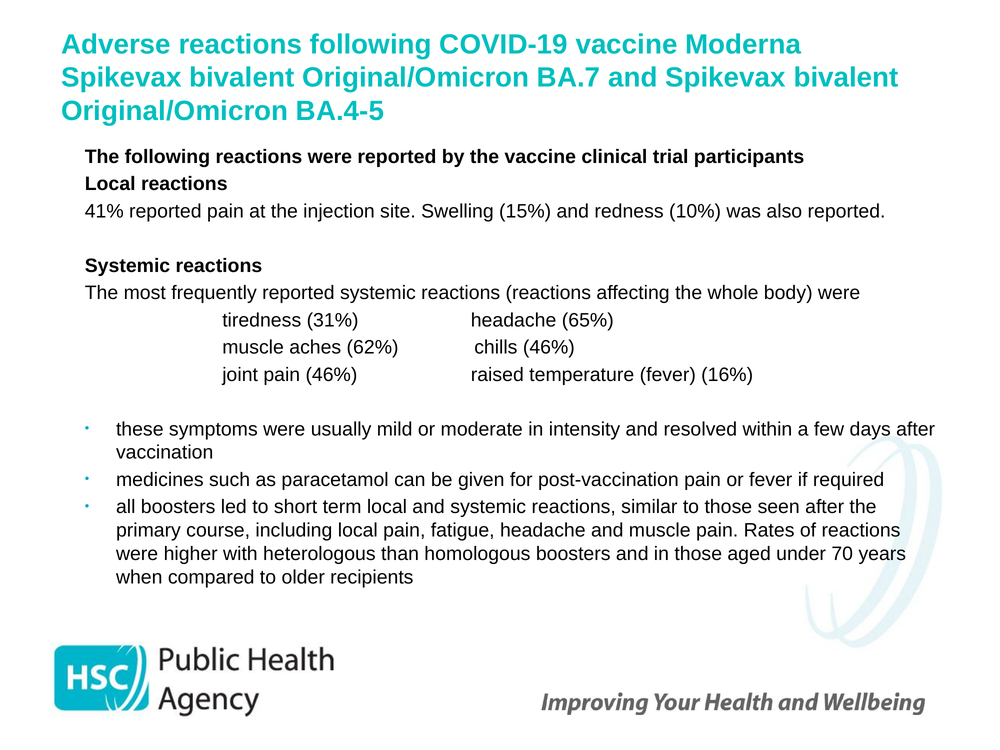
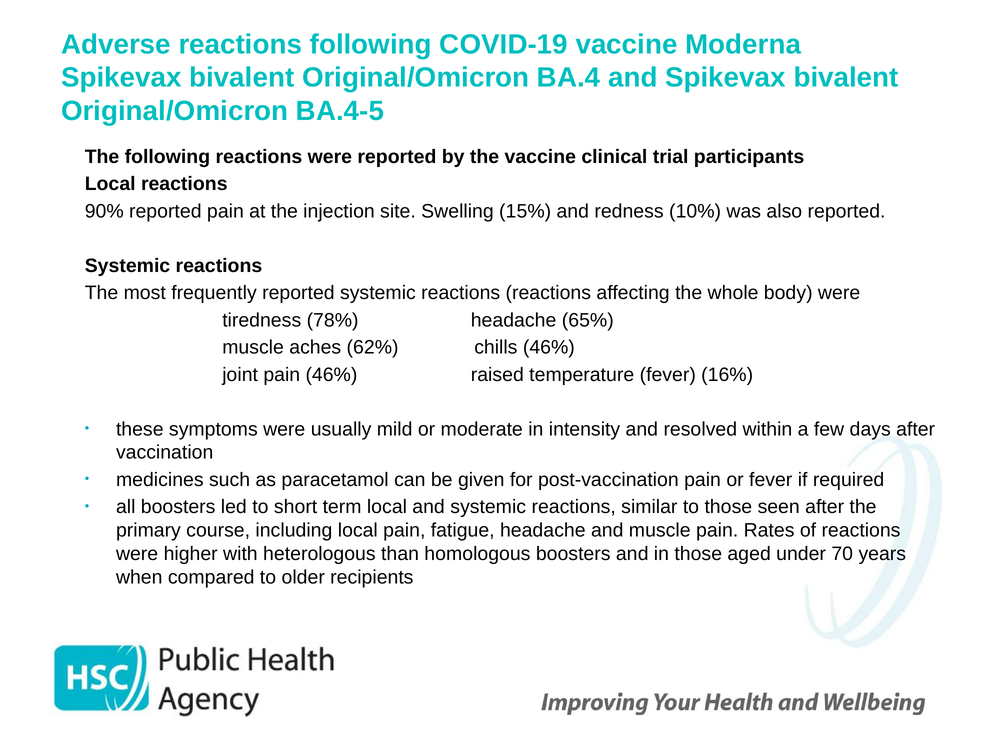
BA.7: BA.7 -> BA.4
41%: 41% -> 90%
31%: 31% -> 78%
